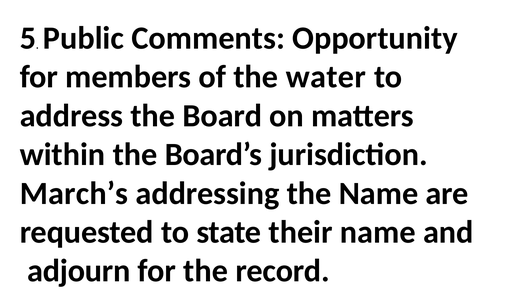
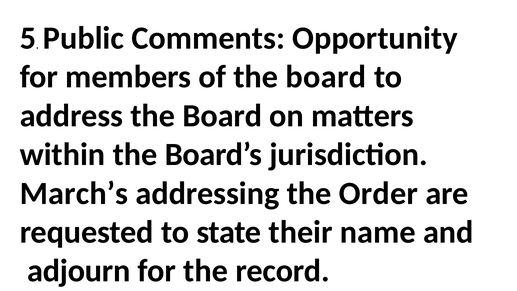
of the water: water -> board
the Name: Name -> Order
